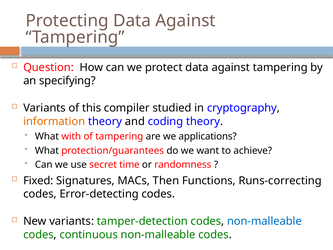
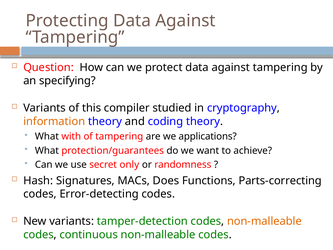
time: time -> only
Fixed: Fixed -> Hash
Then: Then -> Does
Runs-correcting: Runs-correcting -> Parts-correcting
non-malleable at (264, 221) colour: blue -> orange
